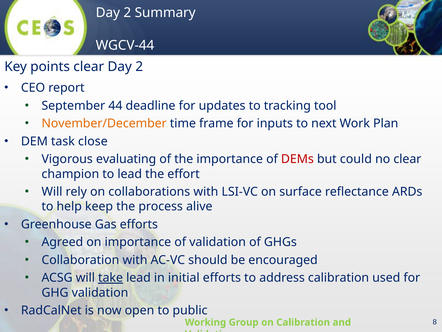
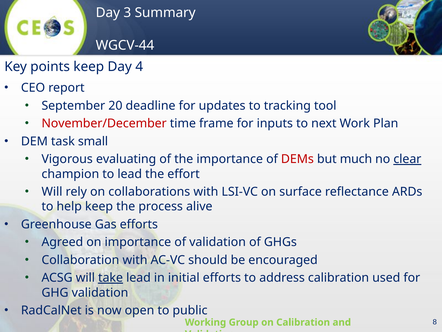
2 at (127, 13): 2 -> 3
points clear: clear -> keep
2 at (139, 66): 2 -> 4
44: 44 -> 20
November/December colour: orange -> red
close: close -> small
could: could -> much
clear at (407, 159) underline: none -> present
